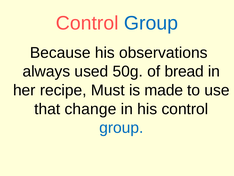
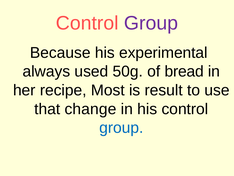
Group at (151, 23) colour: blue -> purple
observations: observations -> experimental
Must: Must -> Most
made: made -> result
